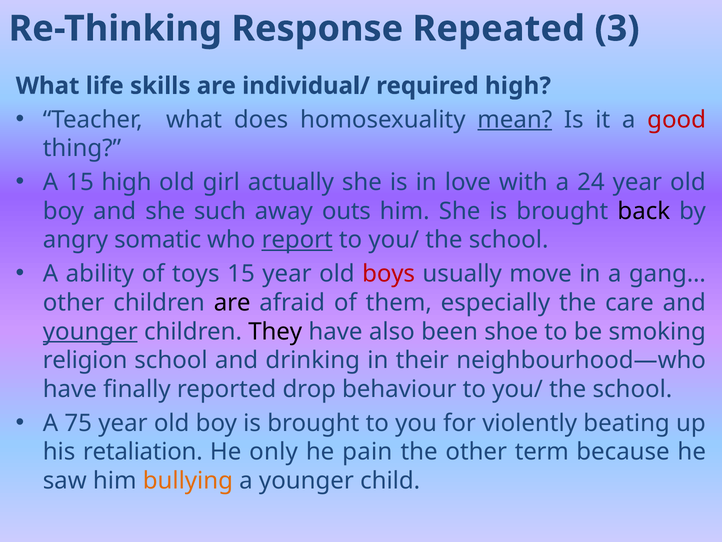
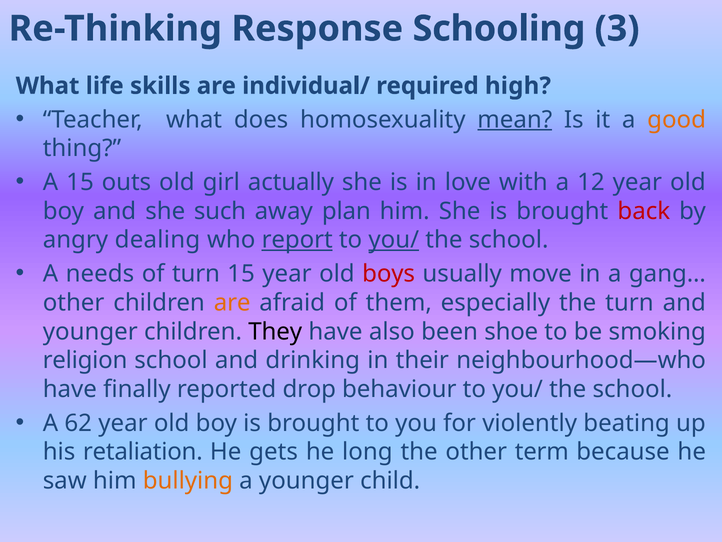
Repeated: Repeated -> Schooling
good colour: red -> orange
15 high: high -> outs
24: 24 -> 12
outs: outs -> plan
back colour: black -> red
somatic: somatic -> dealing
you/ at (394, 240) underline: none -> present
ability: ability -> needs
of toys: toys -> turn
are at (232, 302) colour: black -> orange
the care: care -> turn
younger at (90, 331) underline: present -> none
75: 75 -> 62
only: only -> gets
pain: pain -> long
